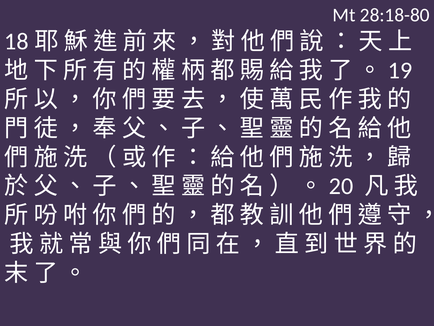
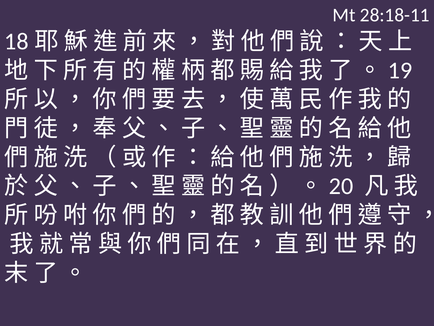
28:18-80: 28:18-80 -> 28:18-11
